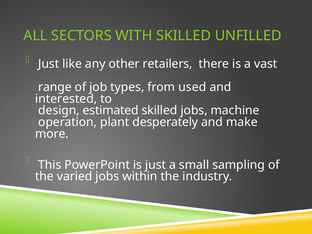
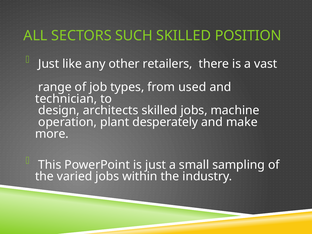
WITH: WITH -> SUCH
UNFILLED: UNFILLED -> POSITION
interested: interested -> technician
estimated: estimated -> architects
